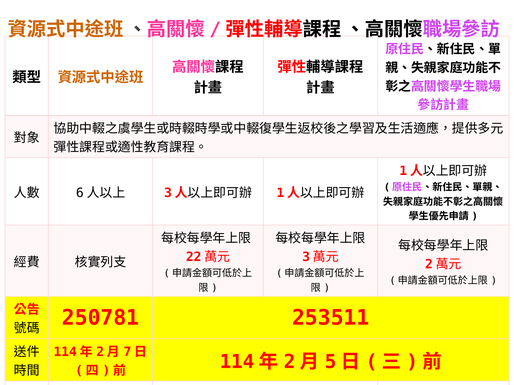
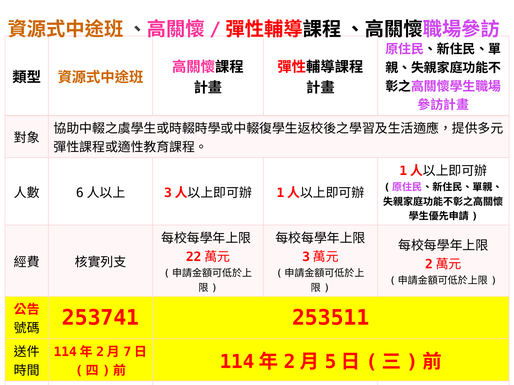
250781: 250781 -> 253741
